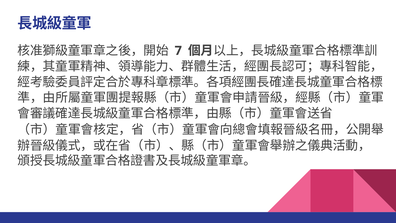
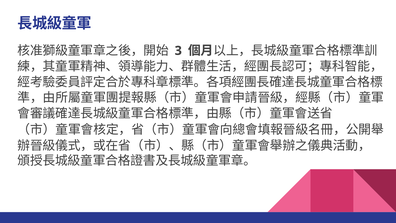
7: 7 -> 3
